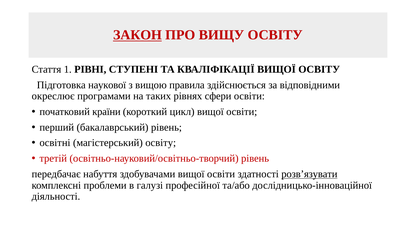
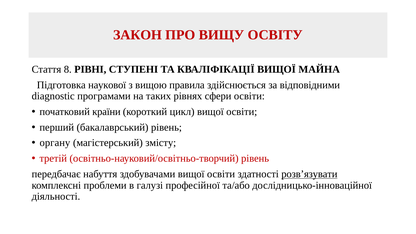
ЗАКОН underline: present -> none
1: 1 -> 8
ВИЩОЇ ОСВІТУ: ОСВІТУ -> МАЙНА
окреслює: окреслює -> diagnostic
освітні: освітні -> органу
магістерський освіту: освіту -> змісту
